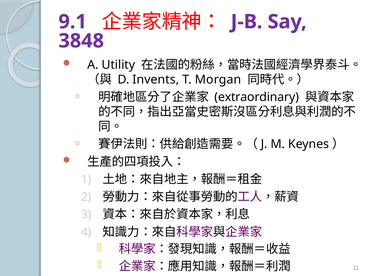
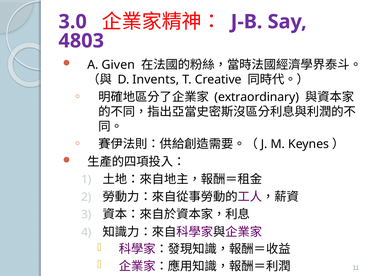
9.1: 9.1 -> 3.0
3848: 3848 -> 4803
Utility: Utility -> Given
Morgan: Morgan -> Creative
